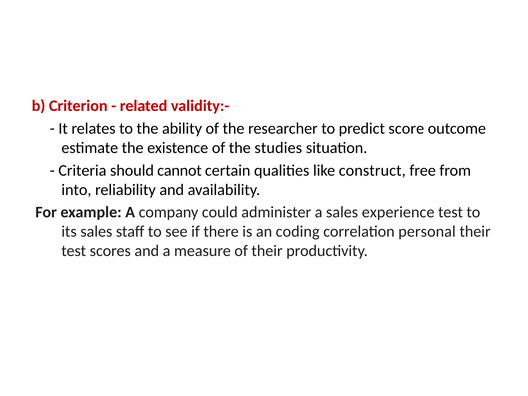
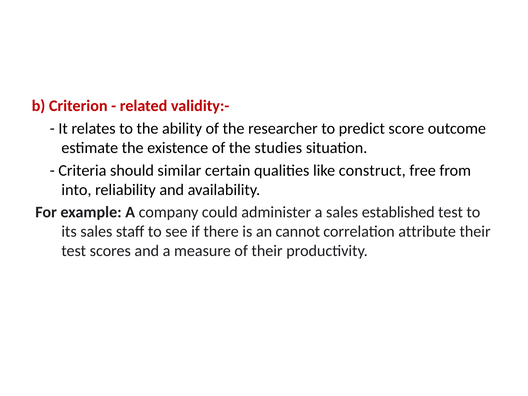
cannot: cannot -> similar
experience: experience -> established
coding: coding -> cannot
personal: personal -> attribute
